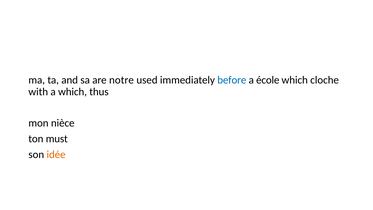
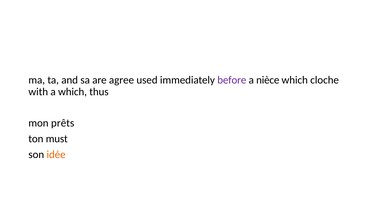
notre: notre -> agree
before colour: blue -> purple
école: école -> nièce
nièce: nièce -> prêts
